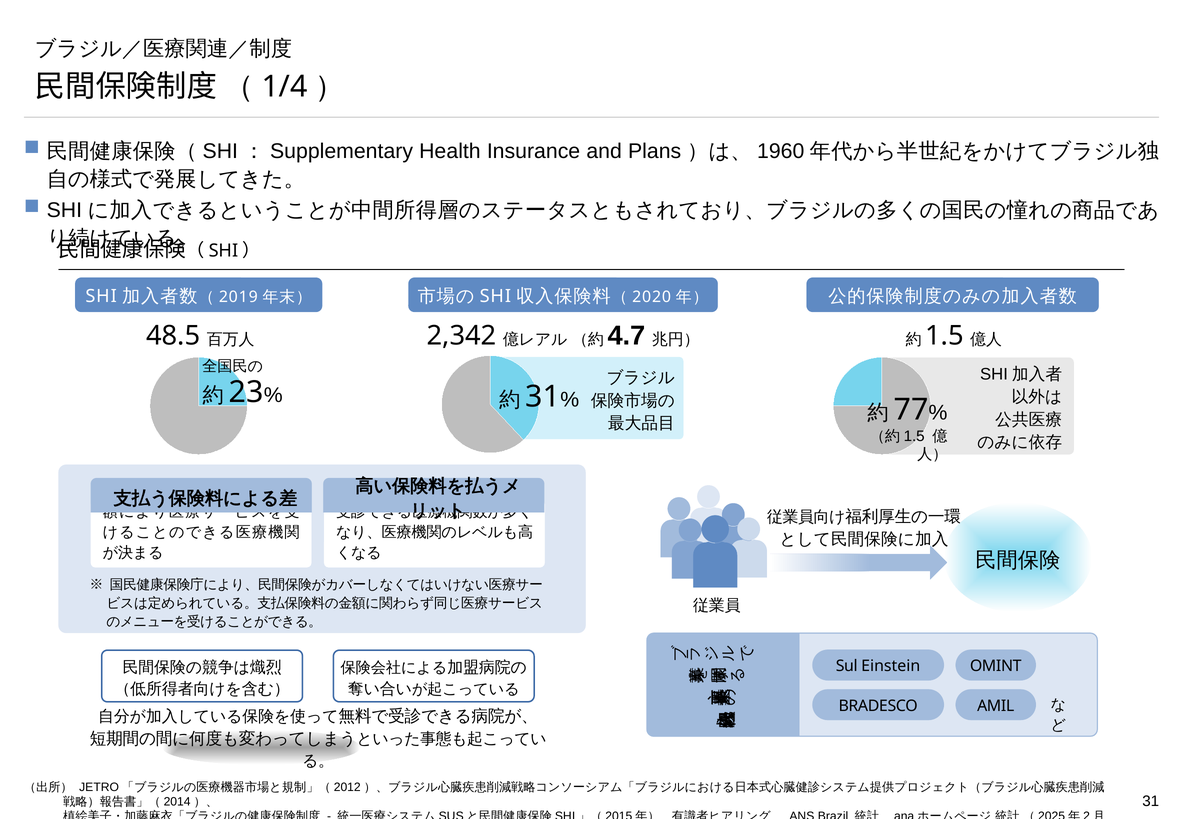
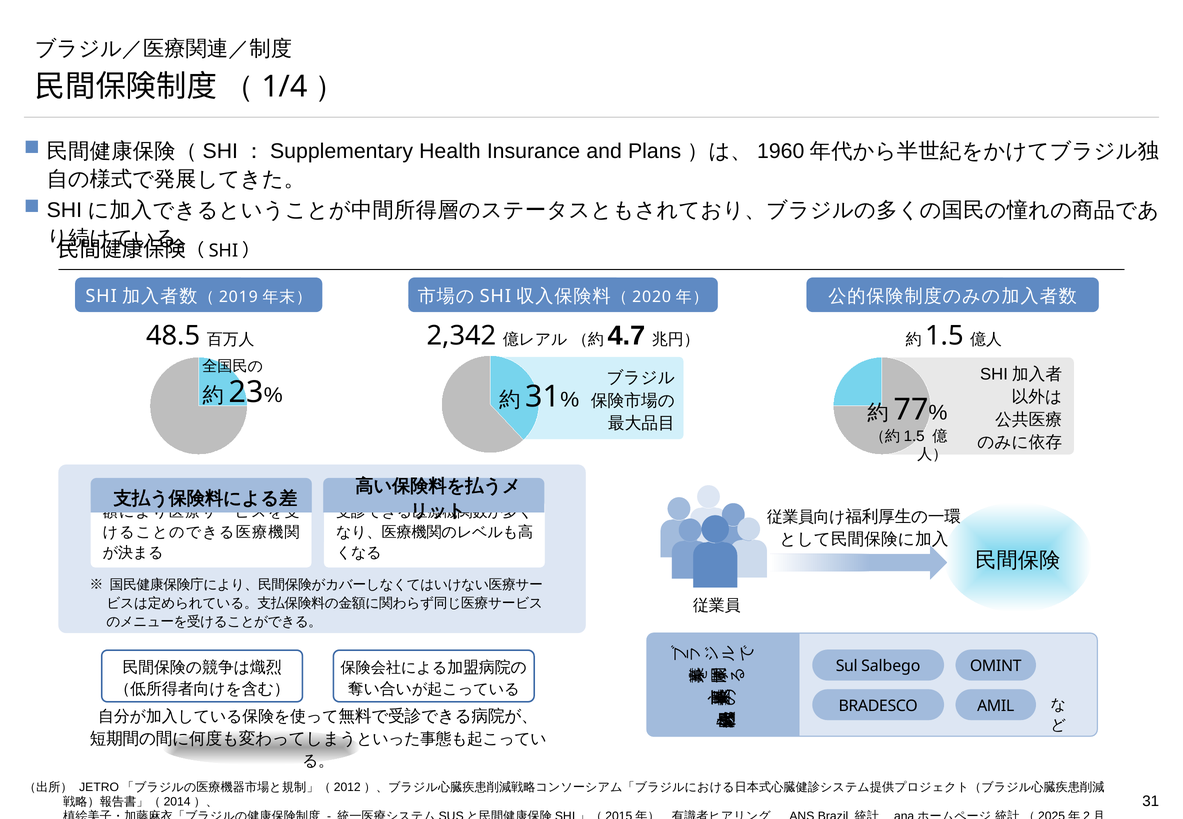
Einstein: Einstein -> Salbego
